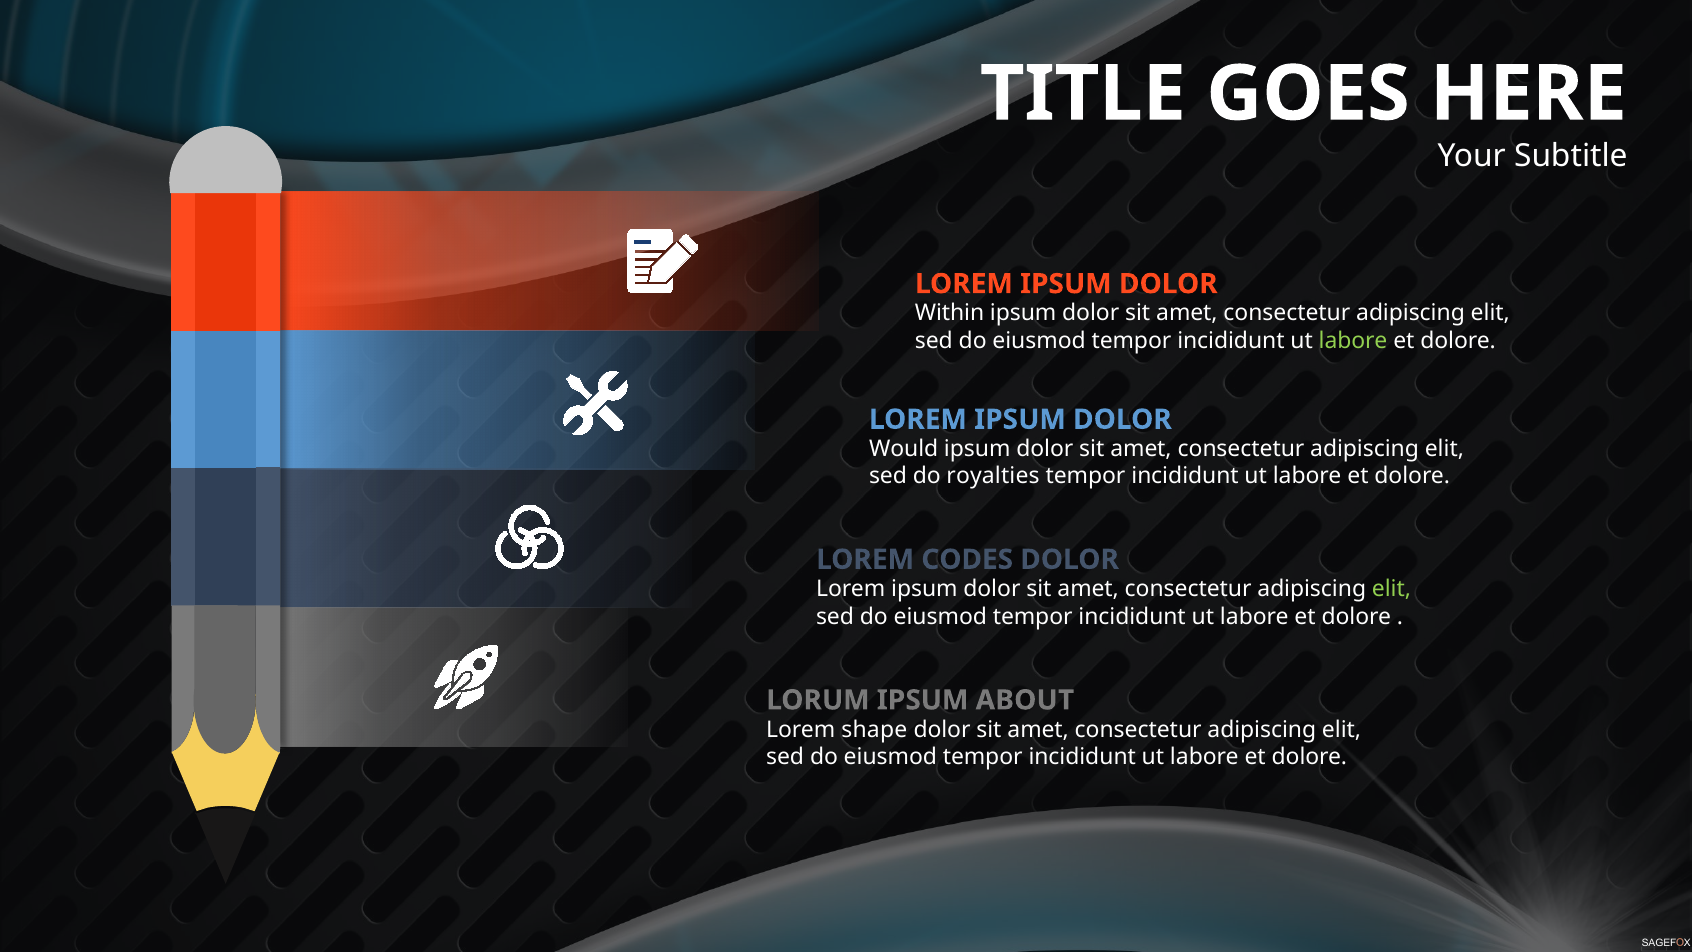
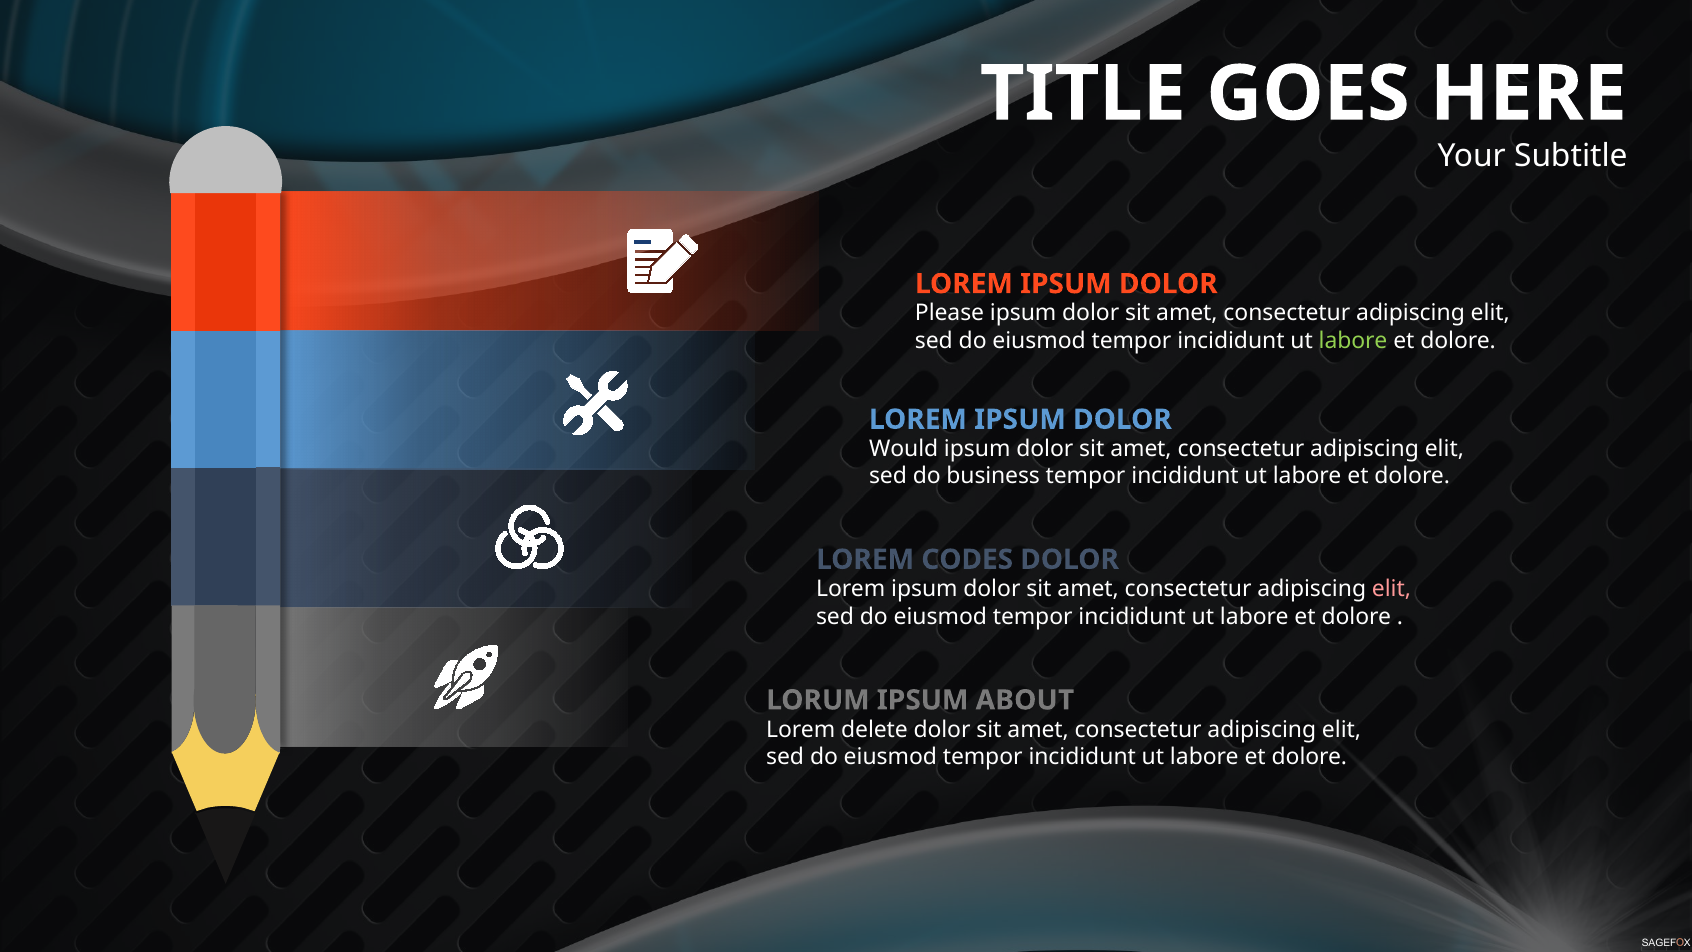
Within: Within -> Please
royalties: royalties -> business
elit at (1391, 589) colour: light green -> pink
shape: shape -> delete
